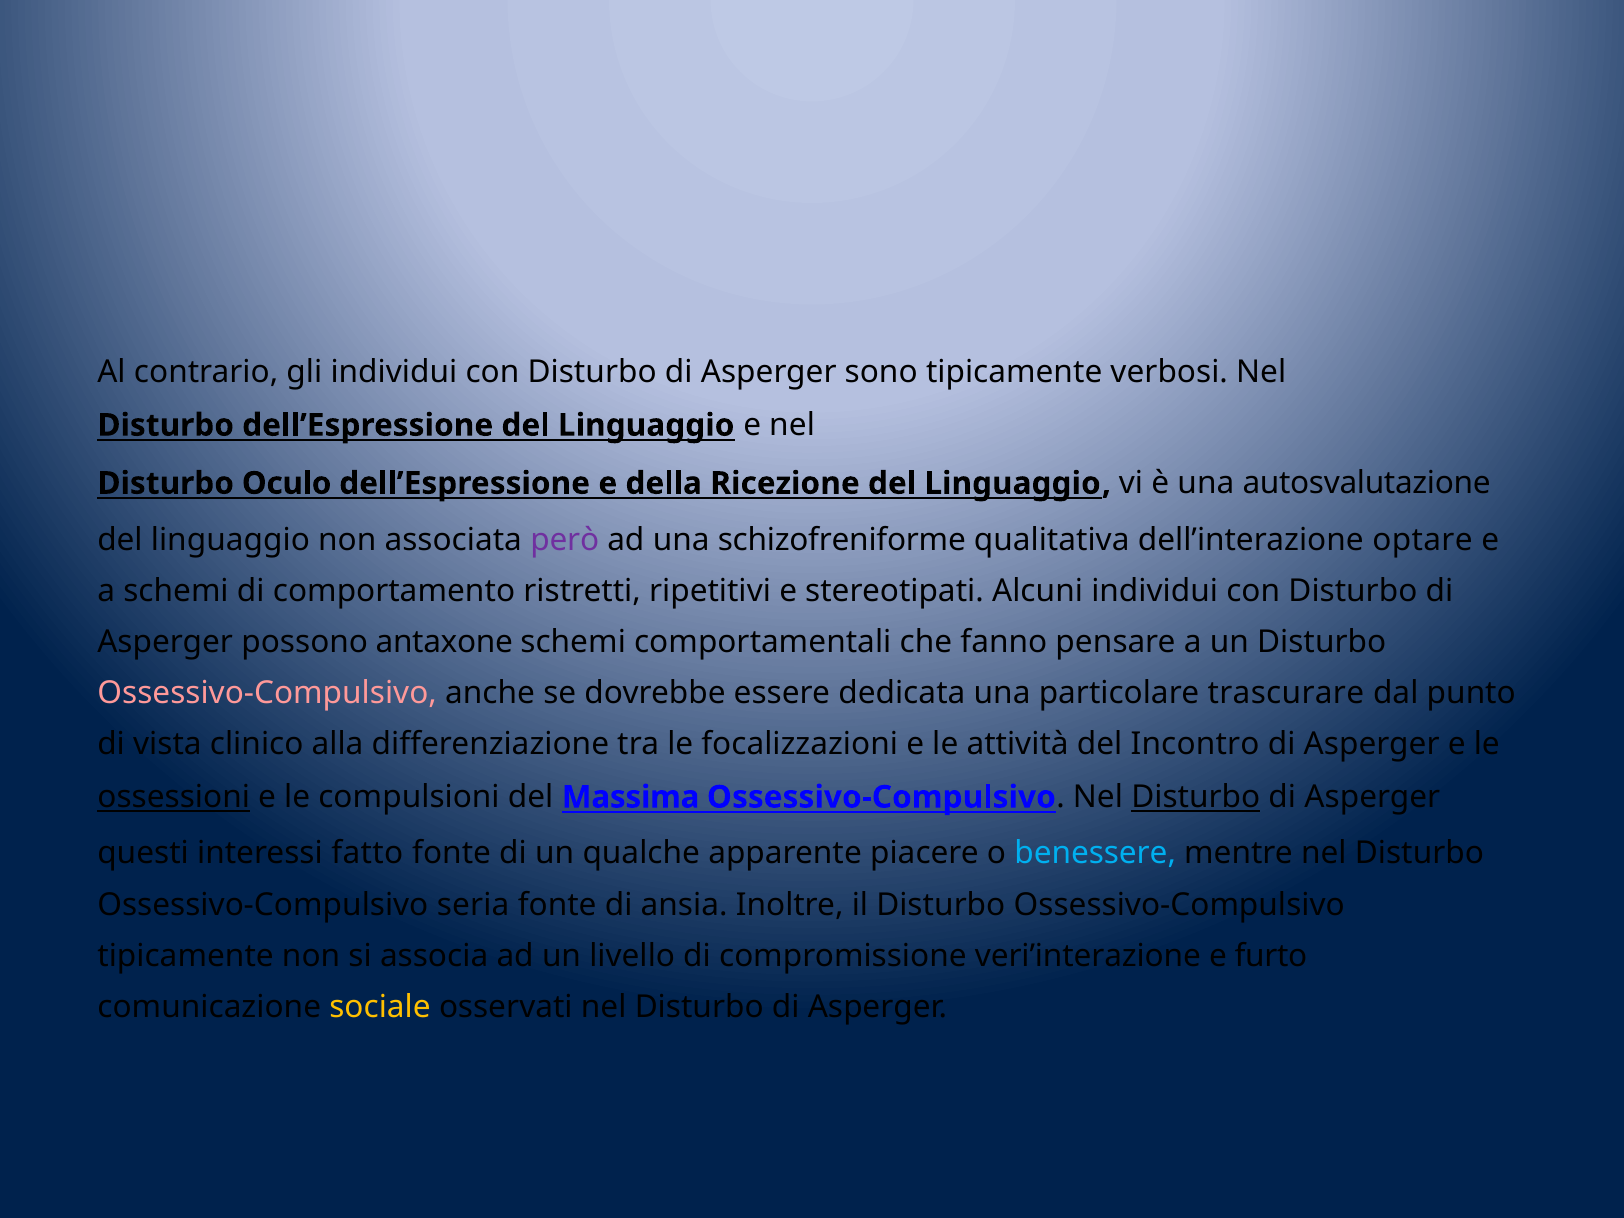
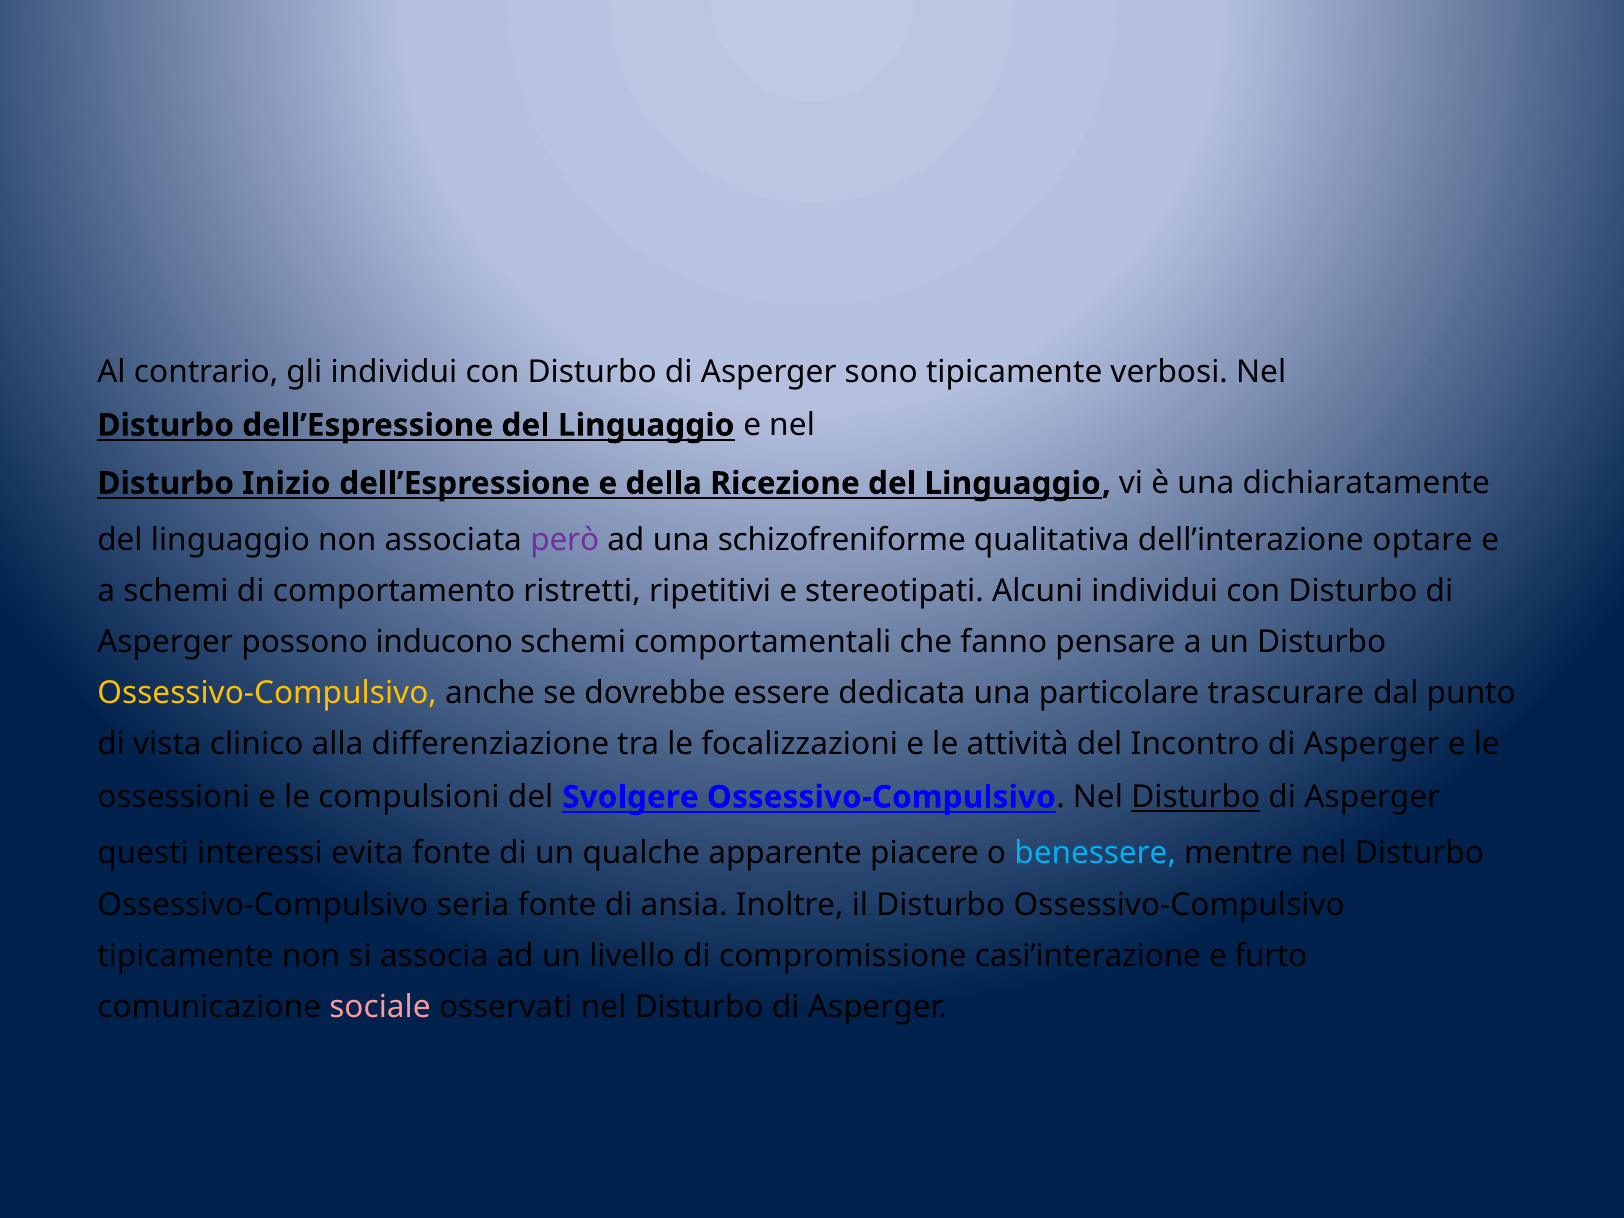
Oculo: Oculo -> Inizio
autosvalutazione: autosvalutazione -> dichiaratamente
antaxone: antaxone -> inducono
Ossessivo-Compulsivo at (267, 693) colour: pink -> yellow
ossessioni underline: present -> none
Massima: Massima -> Svolgere
fatto: fatto -> evita
veri’interazione: veri’interazione -> casi’interazione
sociale colour: yellow -> pink
